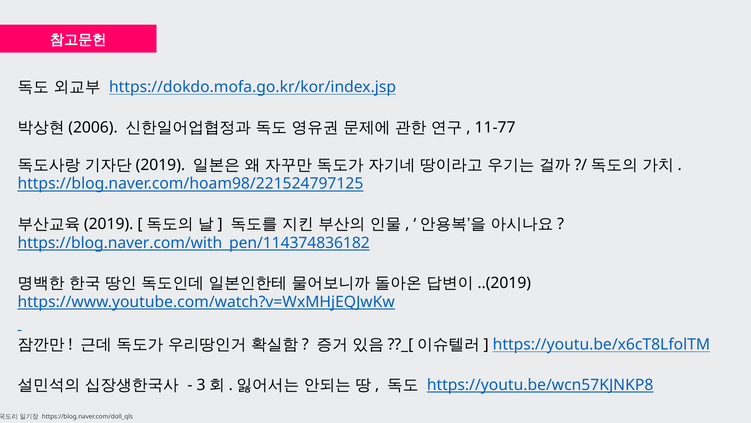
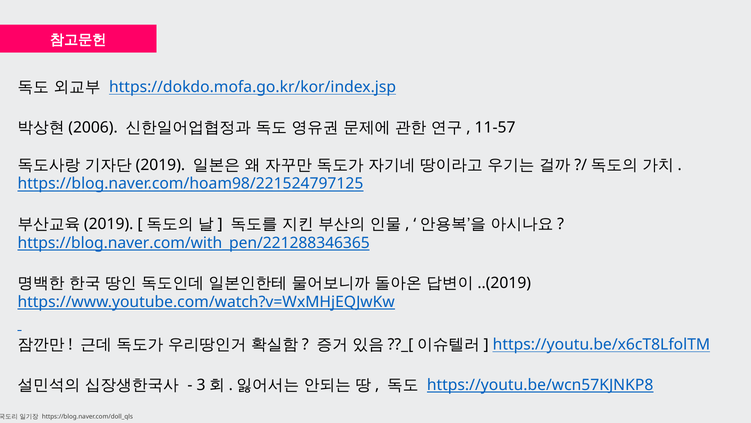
11-77: 11-77 -> 11-57
https://blog.naver.com/with_pen/114374836182: https://blog.naver.com/with_pen/114374836182 -> https://blog.naver.com/with_pen/221288346365
